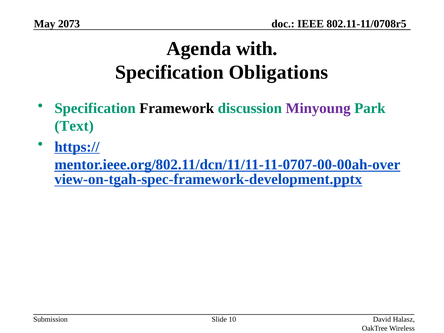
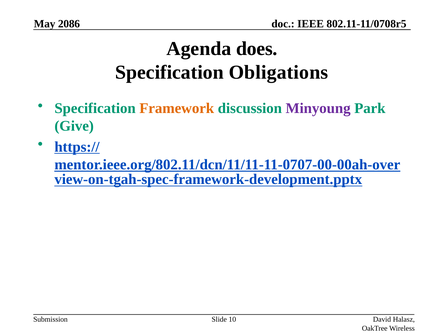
2073: 2073 -> 2086
with: with -> does
Framework colour: black -> orange
Text: Text -> Give
